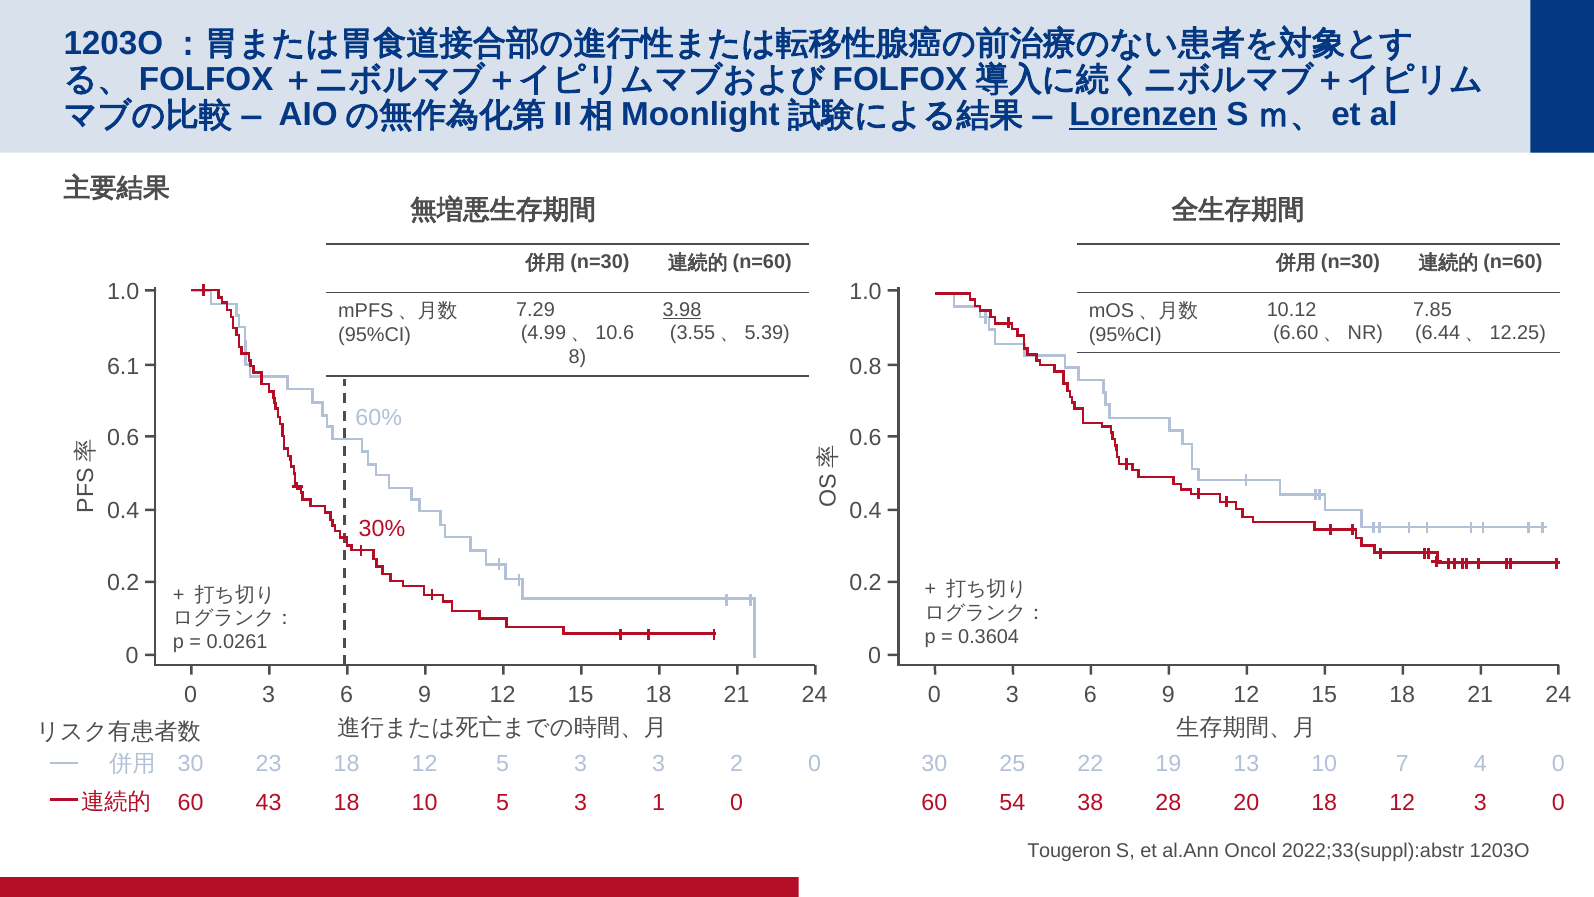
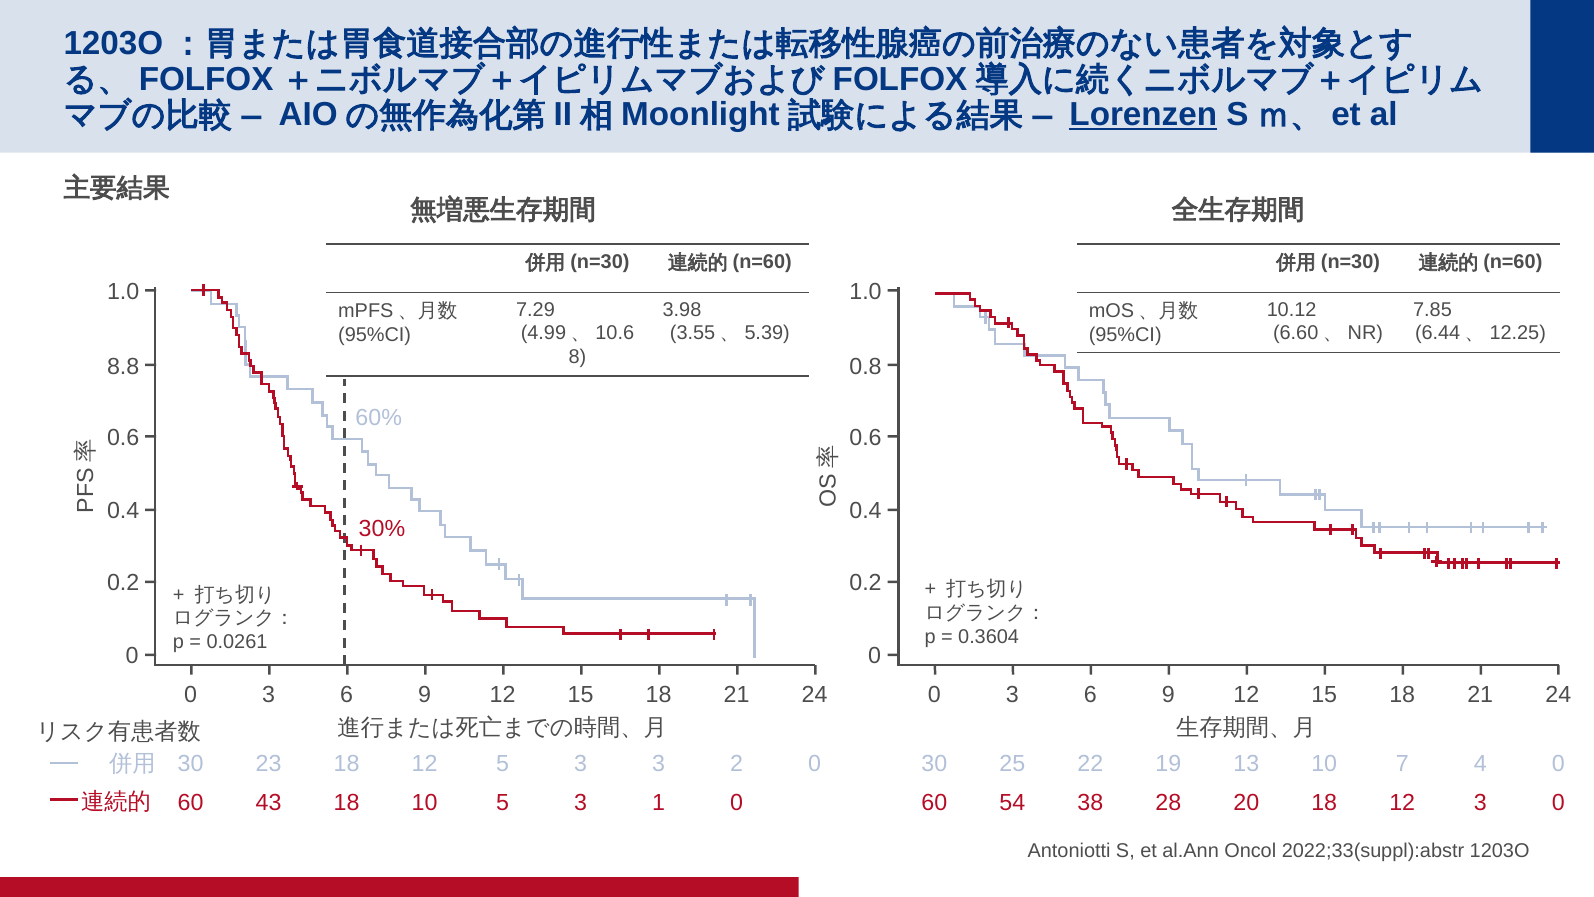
3.98 underline: present -> none
6.1: 6.1 -> 8.8
Tougeron: Tougeron -> Antoniotti
